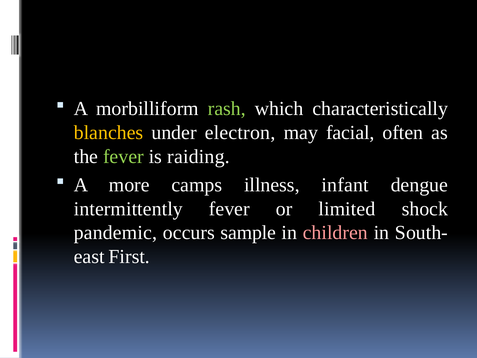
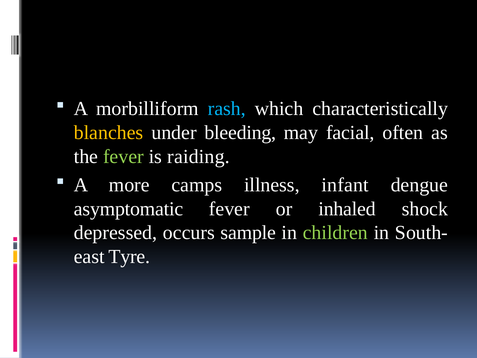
rash colour: light green -> light blue
electron: electron -> bleeding
intermittently: intermittently -> asymptomatic
limited: limited -> inhaled
pandemic: pandemic -> depressed
children colour: pink -> light green
First: First -> Tyre
